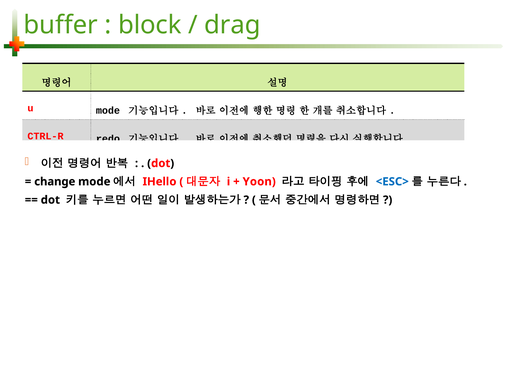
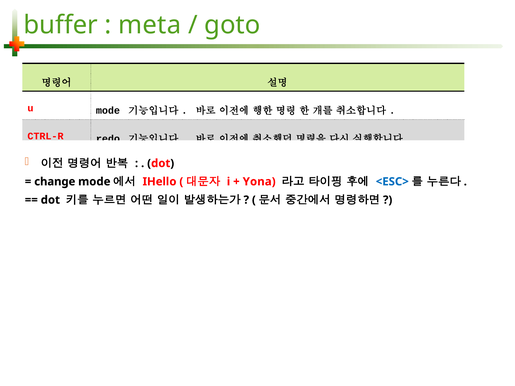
block: block -> meta
drag: drag -> goto
Yoon: Yoon -> Yona
